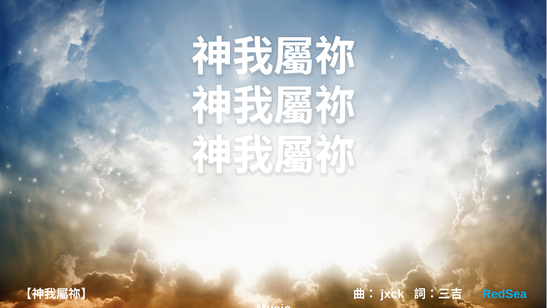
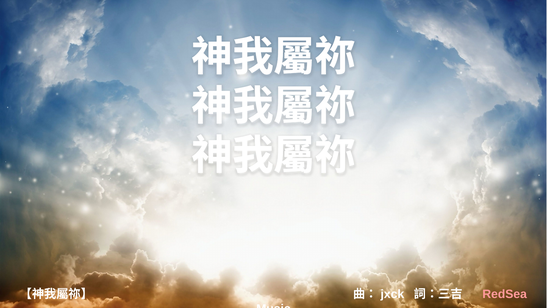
RedSea colour: light blue -> pink
